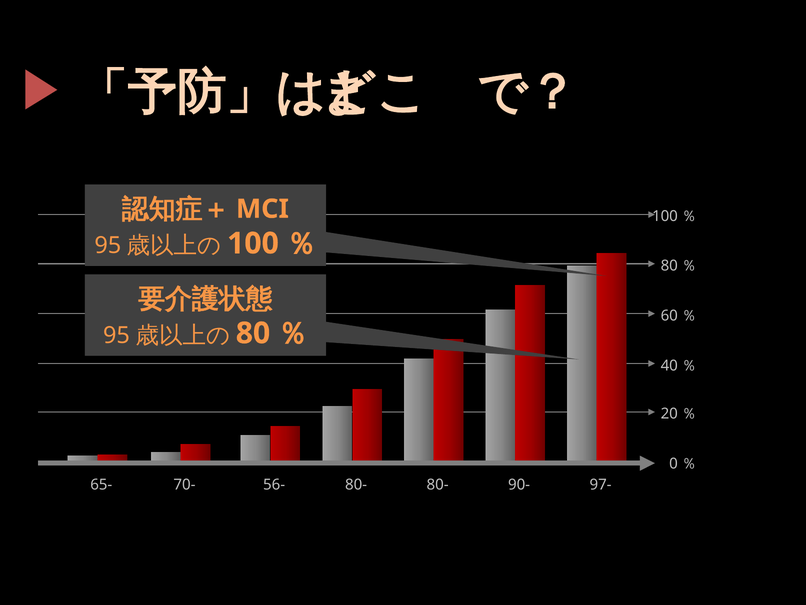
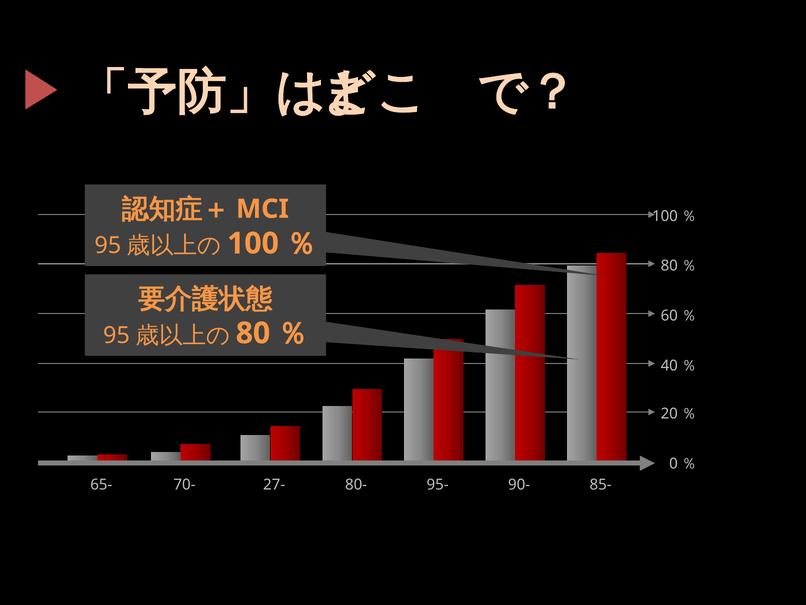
56-: 56- -> 27-
80- 80-: 80- -> 95-
97-: 97- -> 85-
